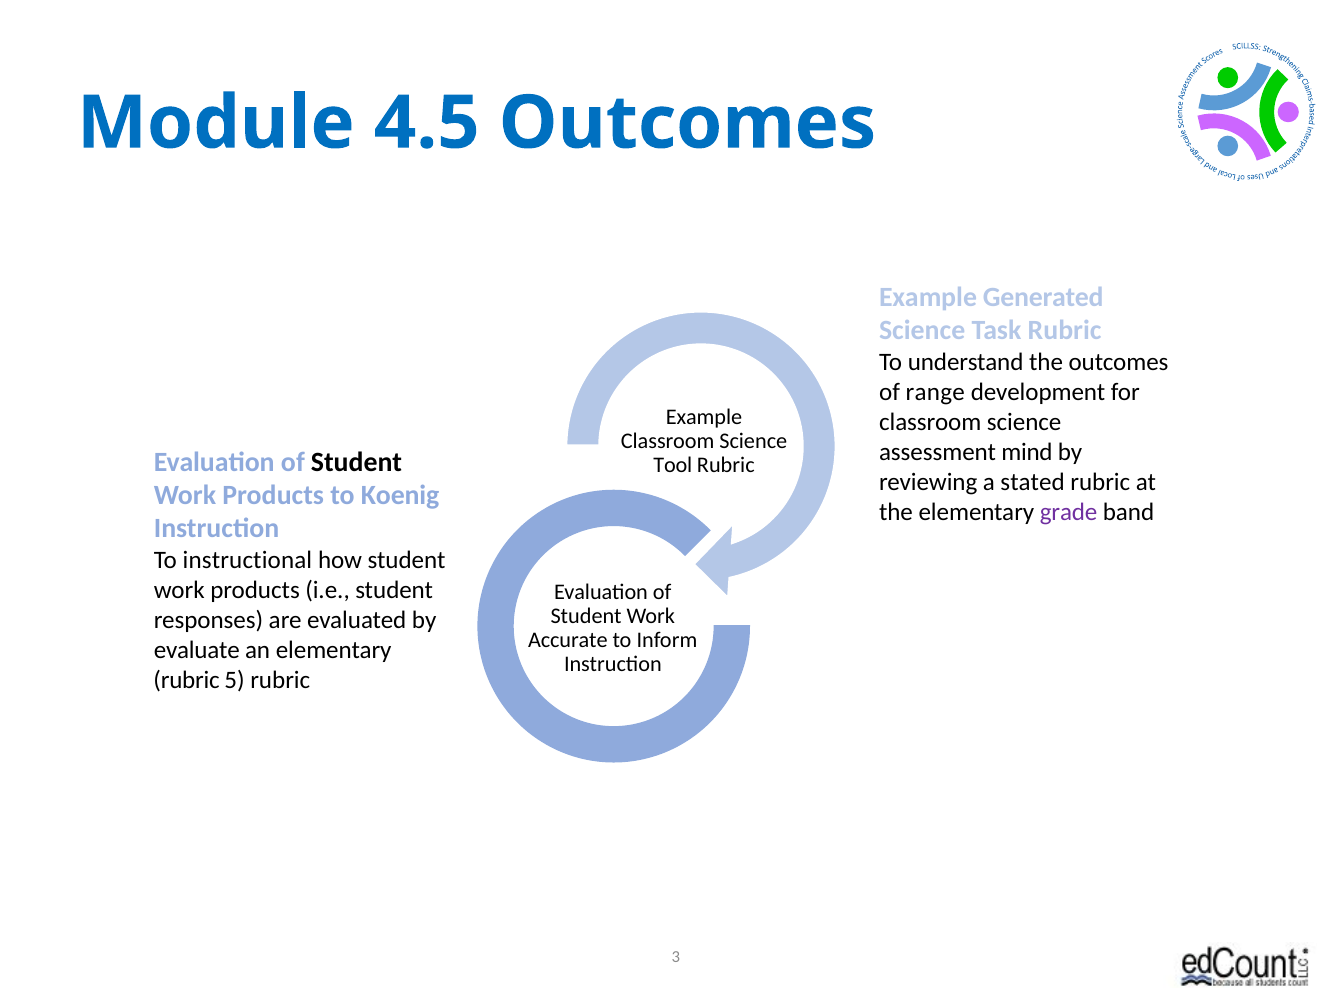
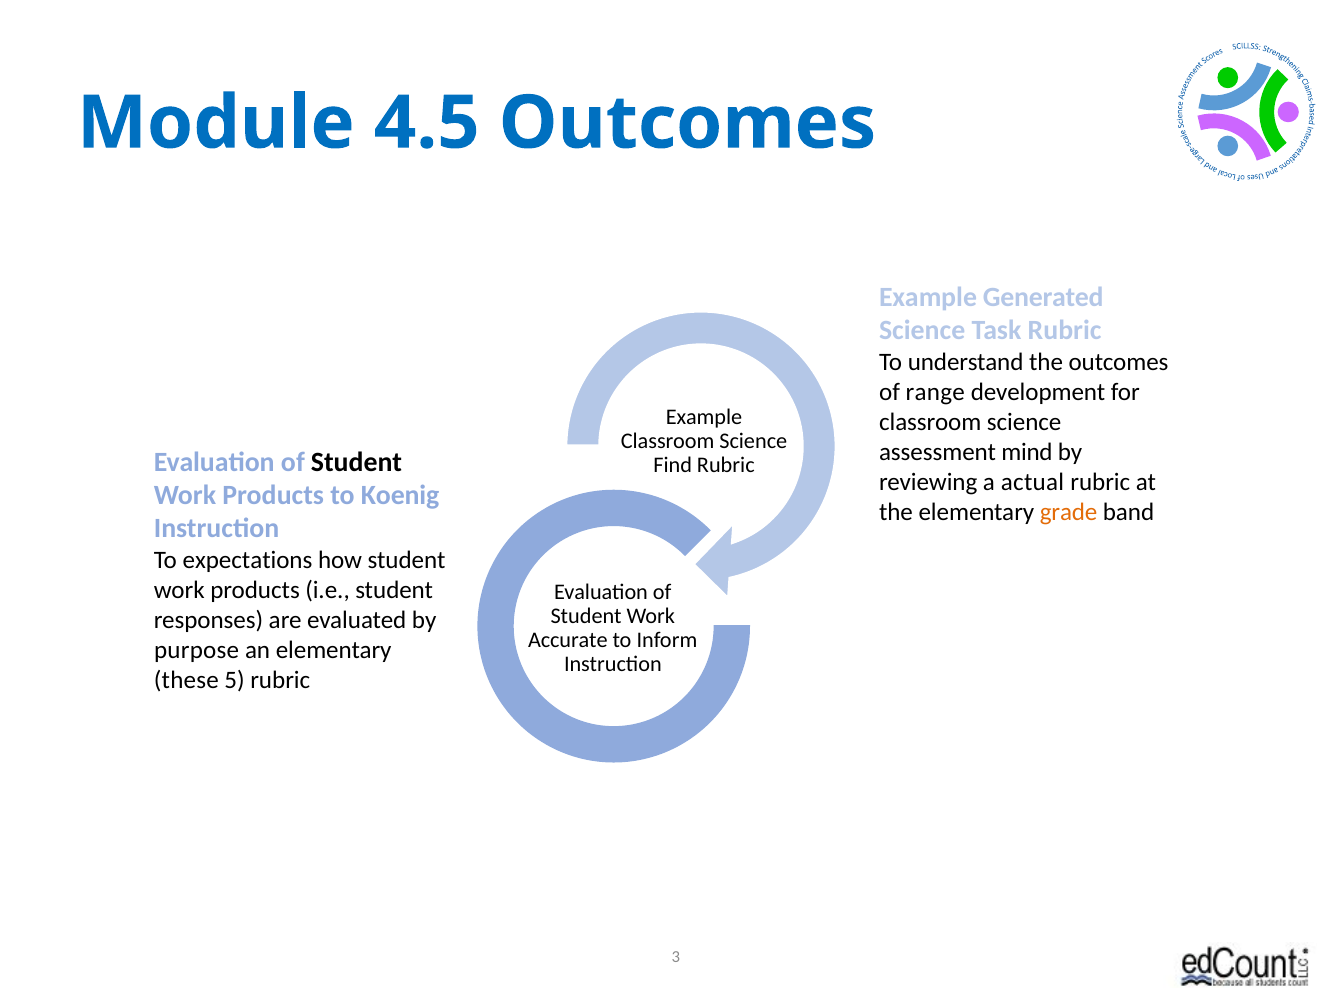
Tool: Tool -> Find
stated: stated -> actual
grade colour: purple -> orange
instructional: instructional -> expectations
evaluate: evaluate -> purpose
rubric at (187, 680): rubric -> these
